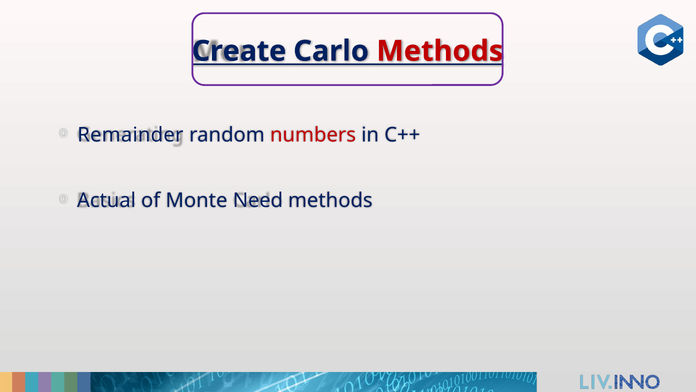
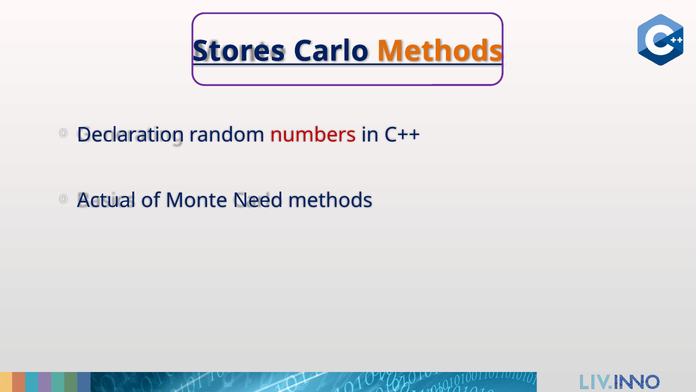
Create: Create -> Stores
Methods at (440, 51) colour: red -> orange
Remainder: Remainder -> Declaration
